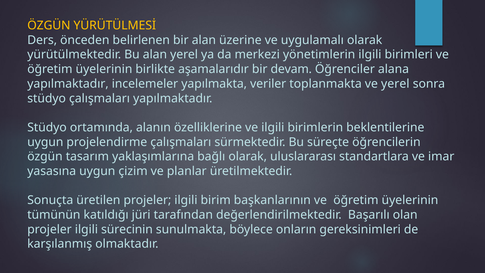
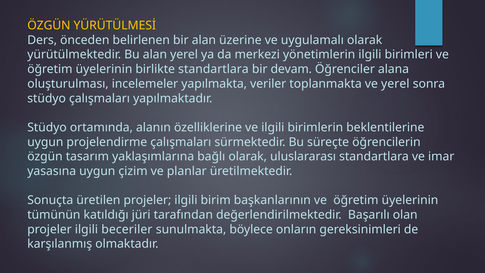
birlikte aşamalarıdır: aşamalarıdır -> standartlara
yapılmaktadır at (68, 84): yapılmaktadır -> oluşturulması
sürecinin: sürecinin -> beceriler
